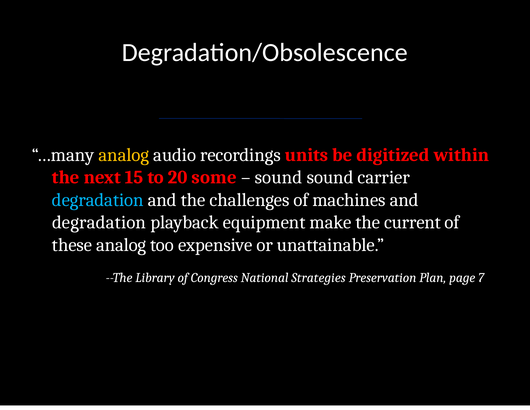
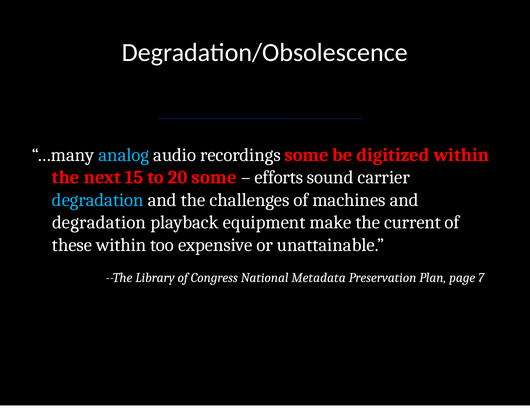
analog at (124, 155) colour: yellow -> light blue
recordings units: units -> some
sound at (279, 177): sound -> efforts
these analog: analog -> within
Strategies: Strategies -> Metadata
